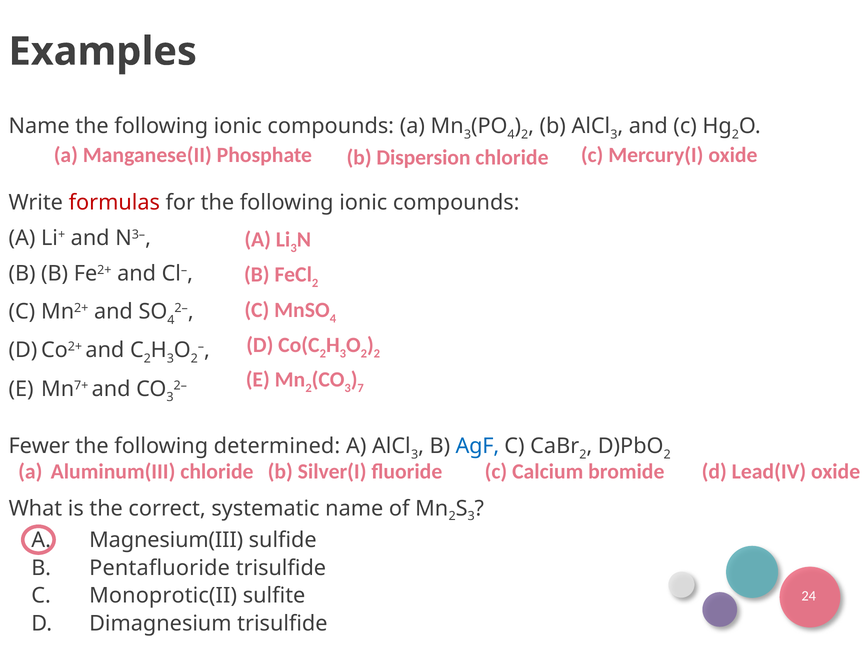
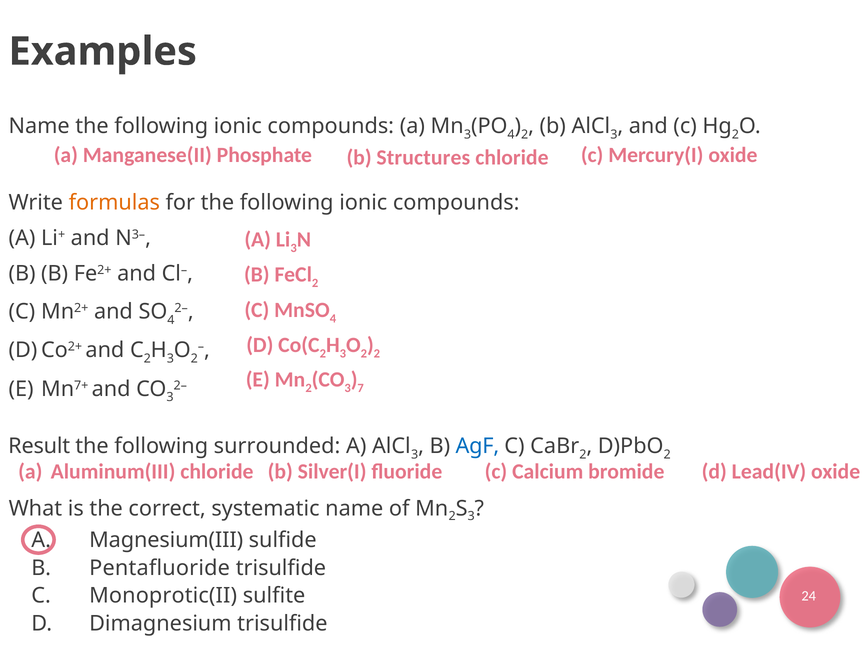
Dispersion: Dispersion -> Structures
formulas colour: red -> orange
Fewer: Fewer -> Result
determined: determined -> surrounded
